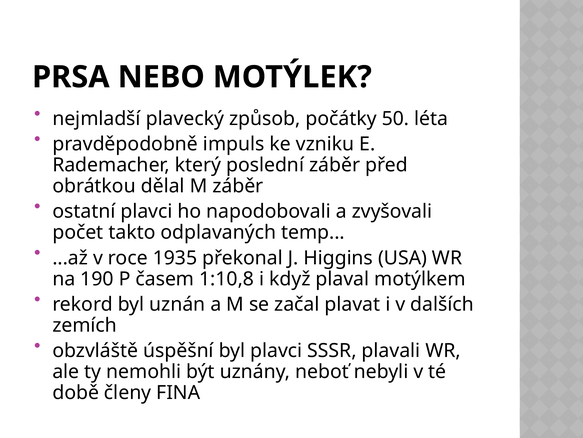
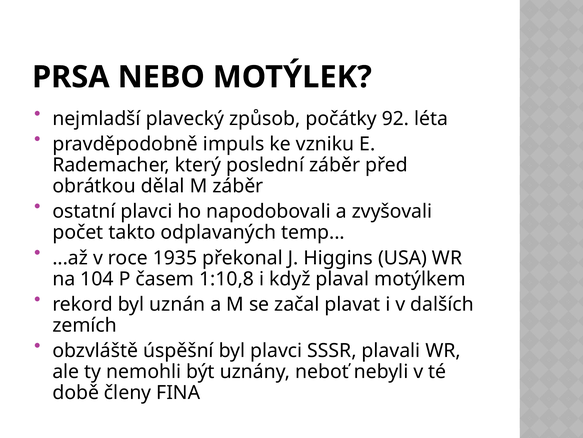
50: 50 -> 92
190: 190 -> 104
